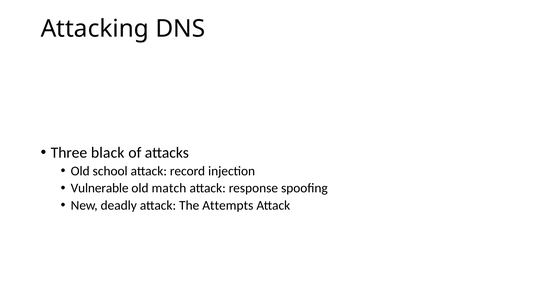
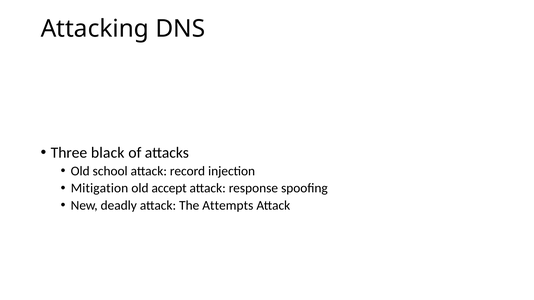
Vulnerable: Vulnerable -> Mitigation
match: match -> accept
